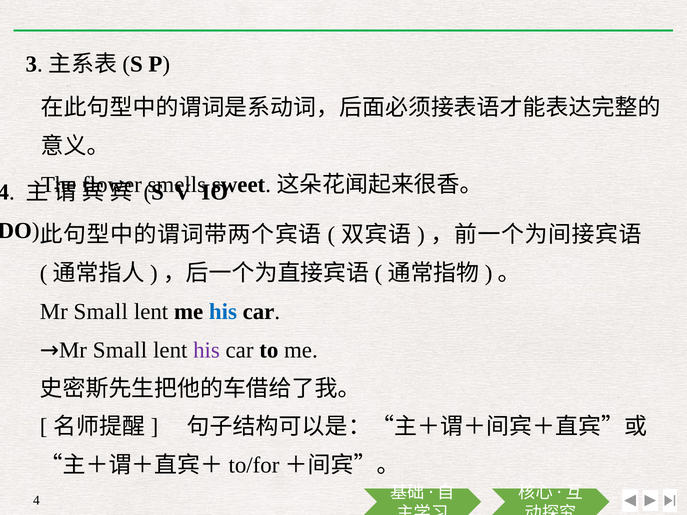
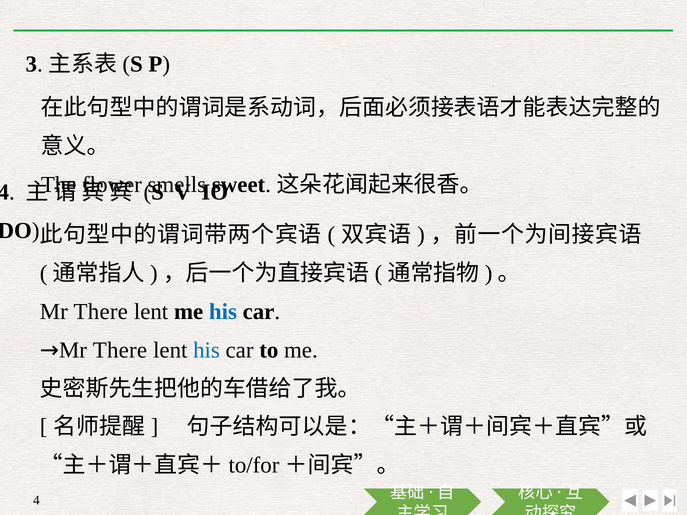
Mr Small: Small -> There
→Mr Small: Small -> There
his at (207, 350) colour: purple -> blue
